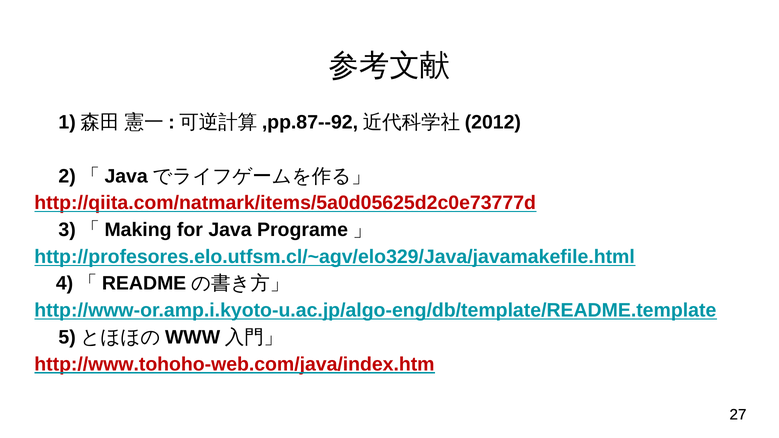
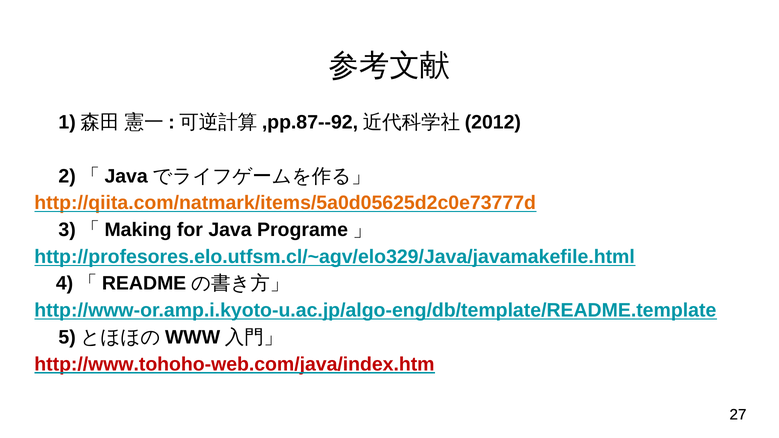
http://qiita.com/natmark/items/5a0d05625d2c0e73777d colour: red -> orange
